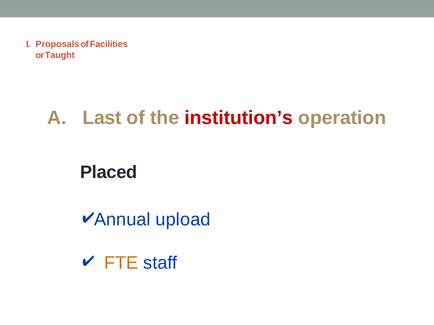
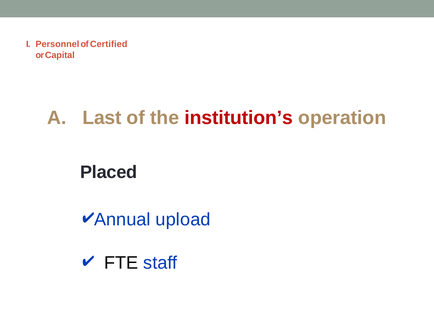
Proposals: Proposals -> Personnel
Facilities: Facilities -> Certified
Taught: Taught -> Capital
FTE colour: orange -> black
